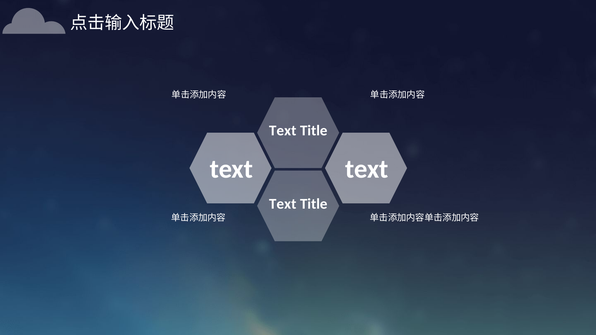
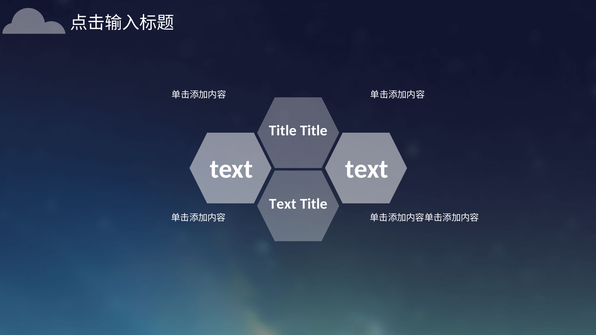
Text at (283, 131): Text -> Title
